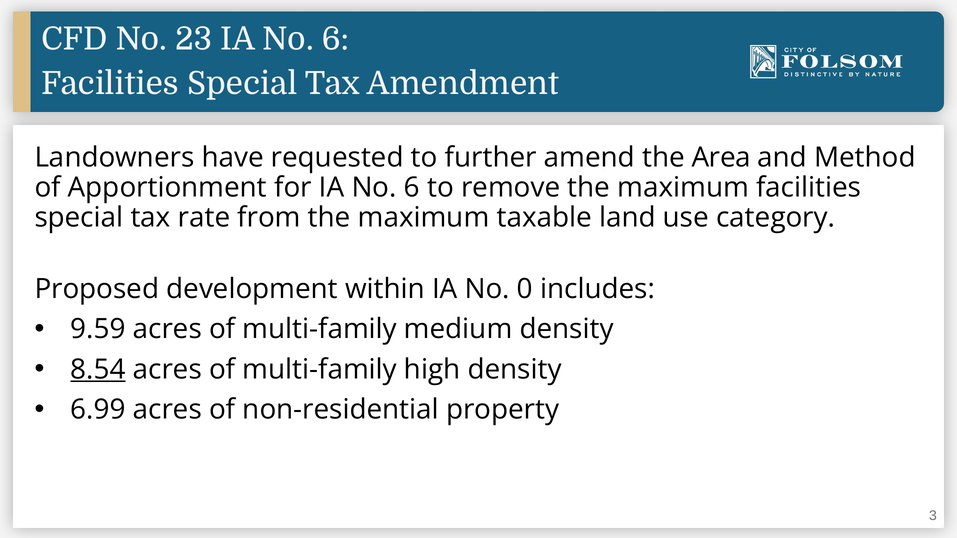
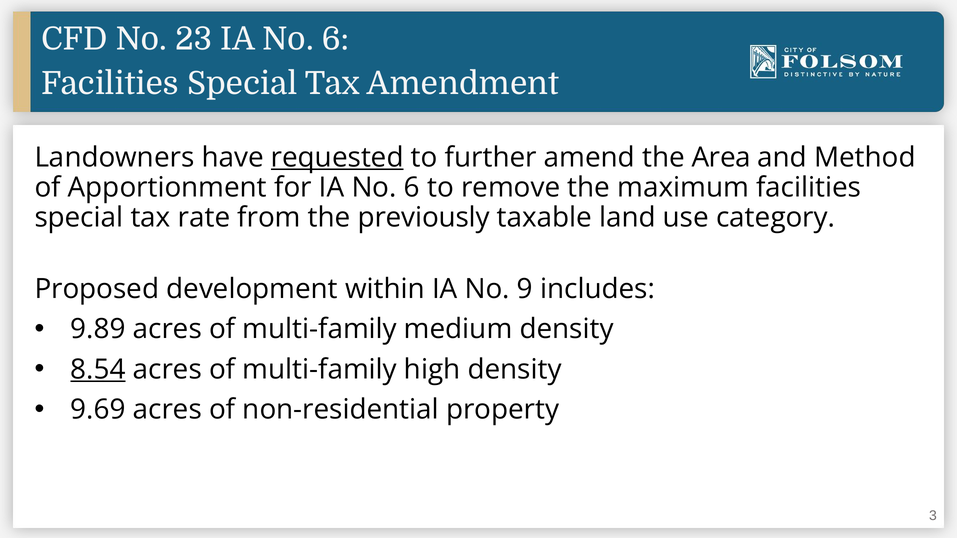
requested underline: none -> present
from the maximum: maximum -> previously
0: 0 -> 9
9.59: 9.59 -> 9.89
6.99: 6.99 -> 9.69
